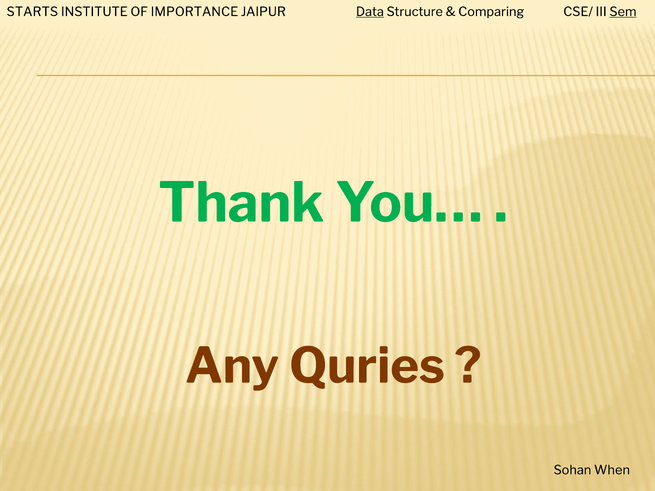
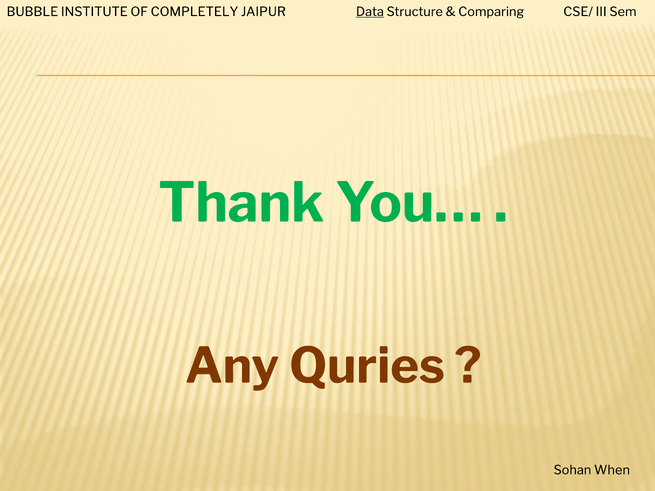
STARTS: STARTS -> BUBBLE
IMPORTANCE: IMPORTANCE -> COMPLETELY
Sem underline: present -> none
